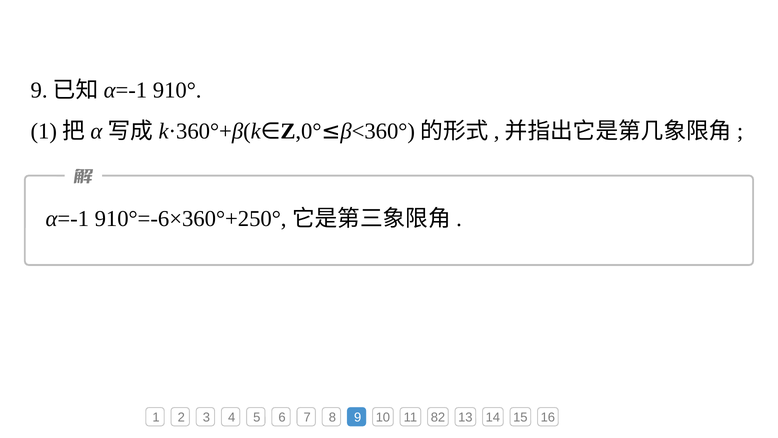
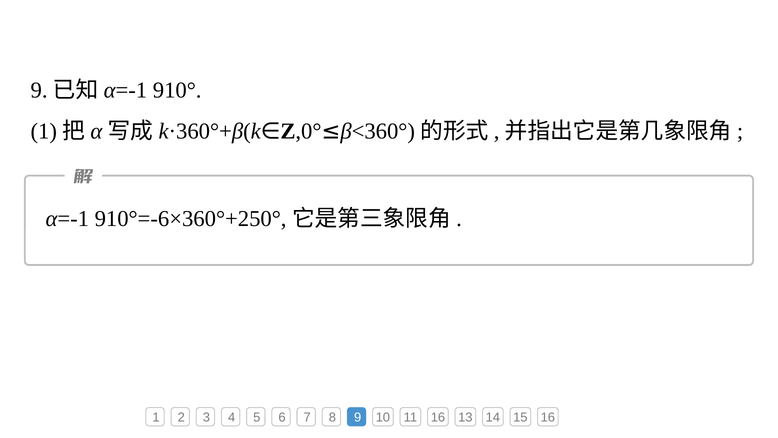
11 82: 82 -> 16
